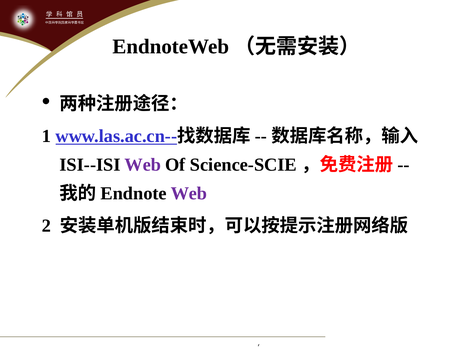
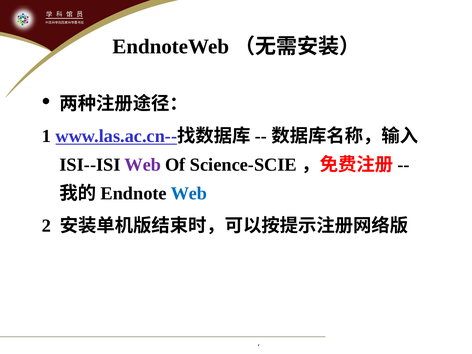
Web at (189, 193) colour: purple -> blue
